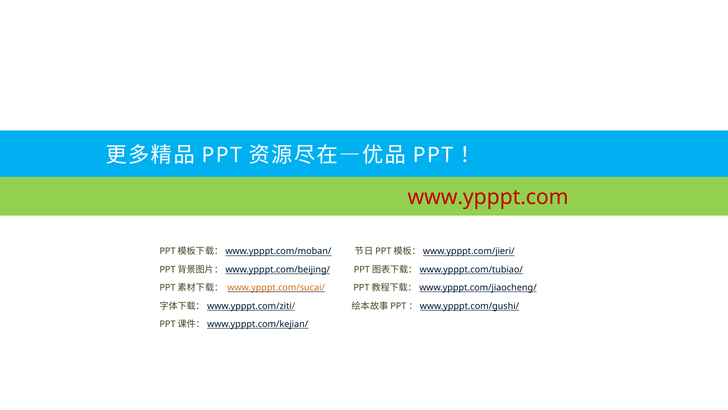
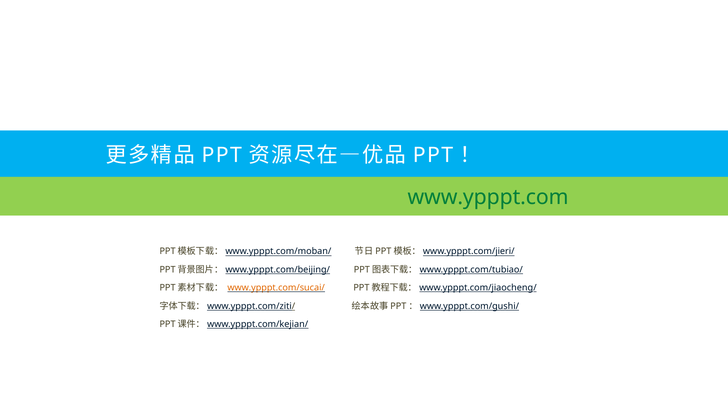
www.ypppt.com colour: red -> green
